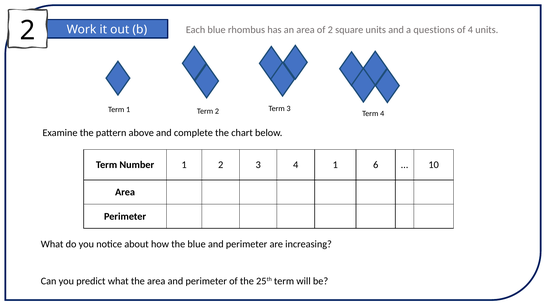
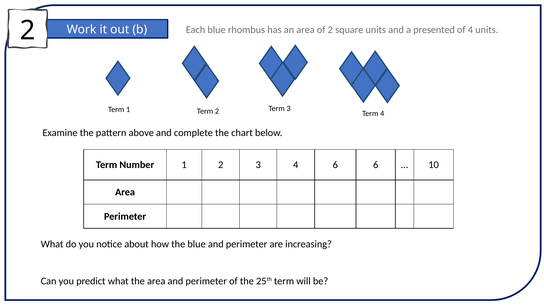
questions: questions -> presented
4 1: 1 -> 6
